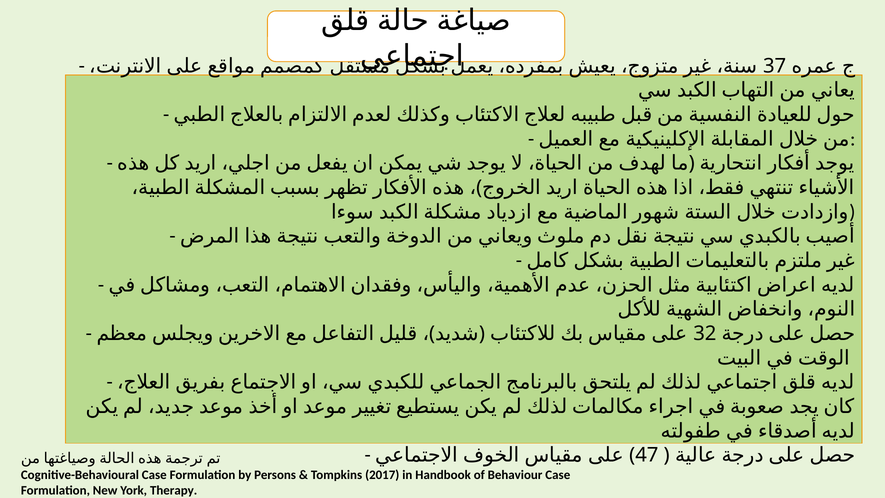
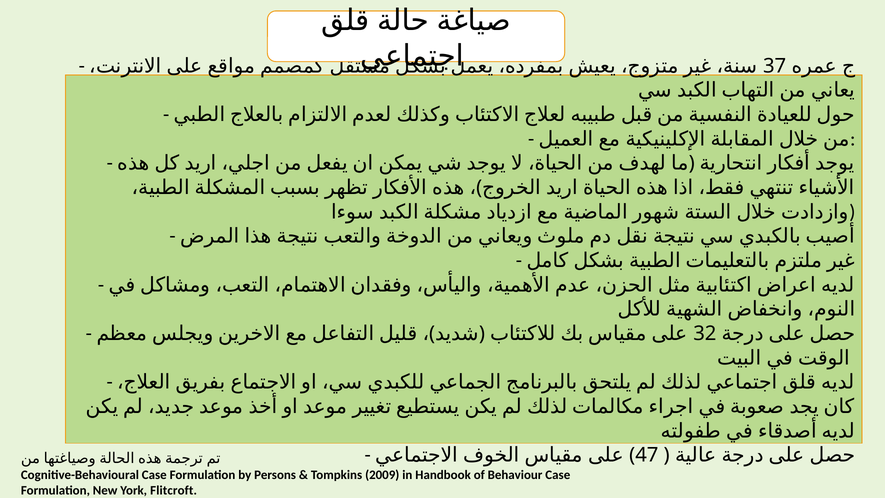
2017: 2017 -> 2009
Therapy: Therapy -> Flitcroft
